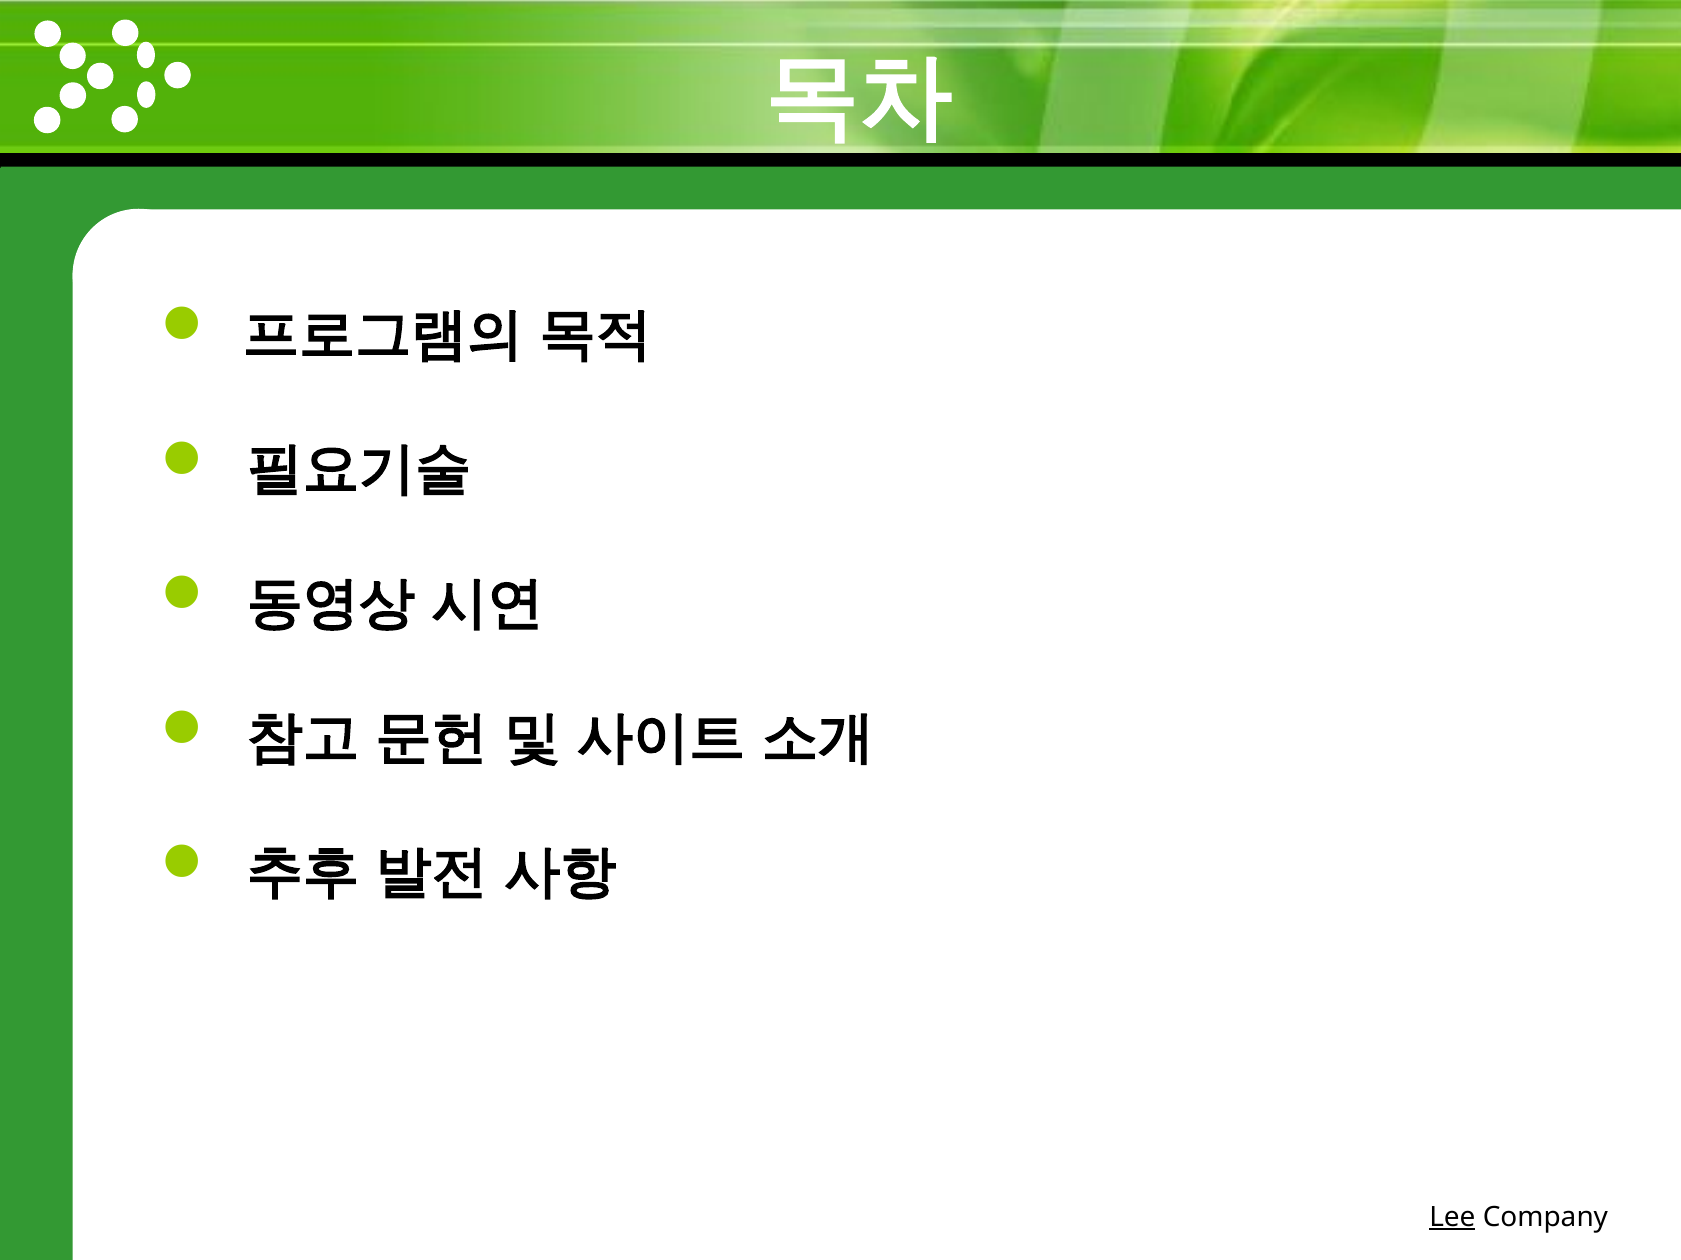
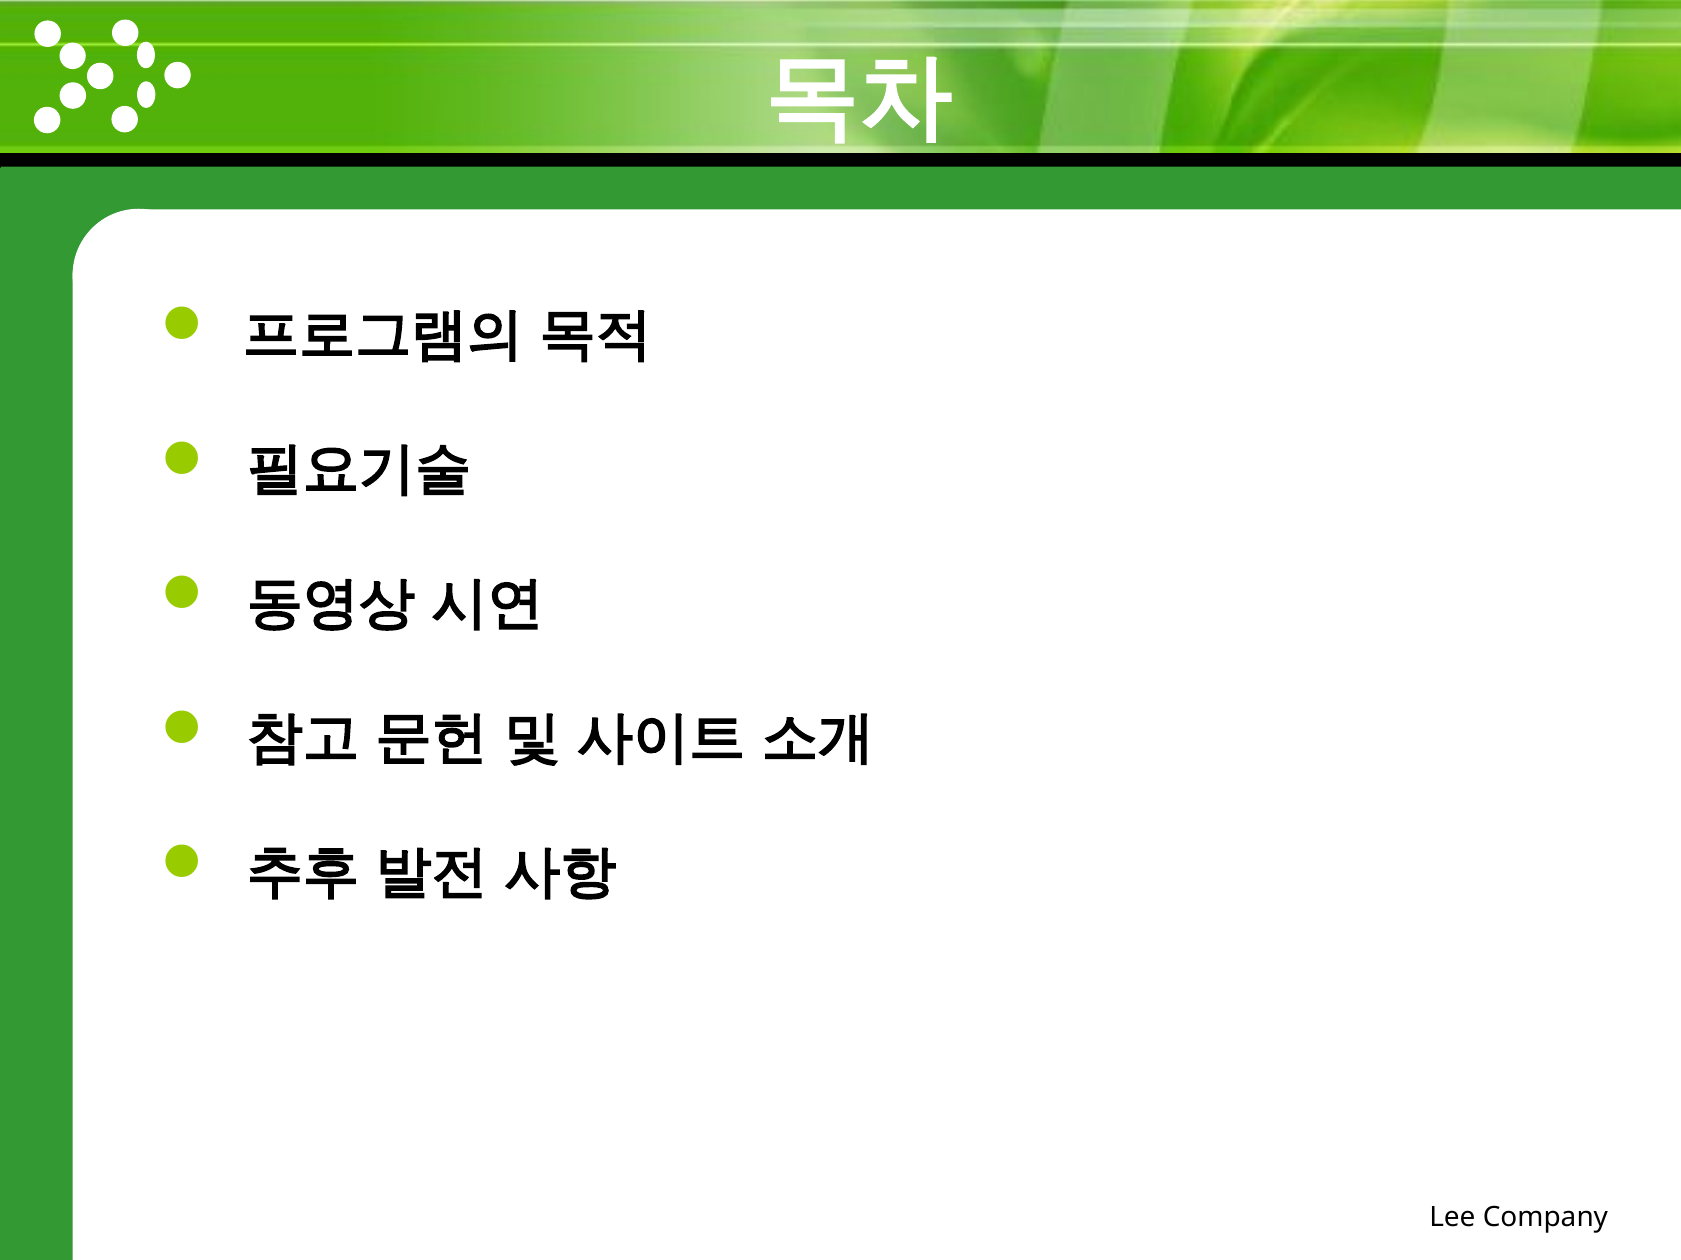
Lee underline: present -> none
